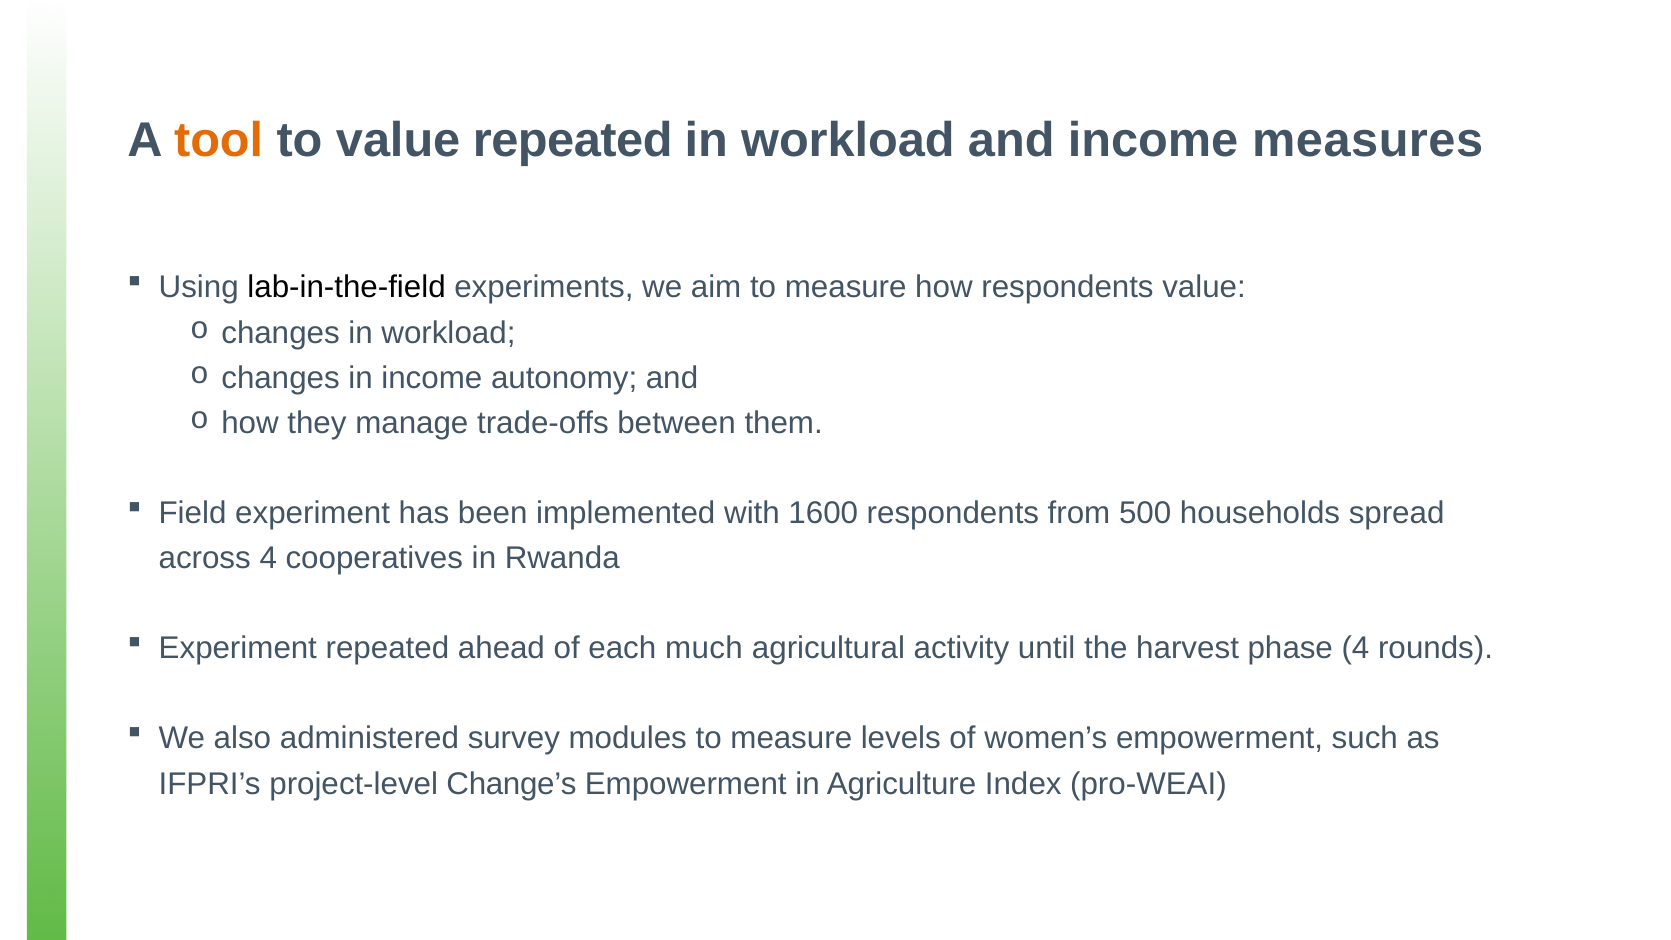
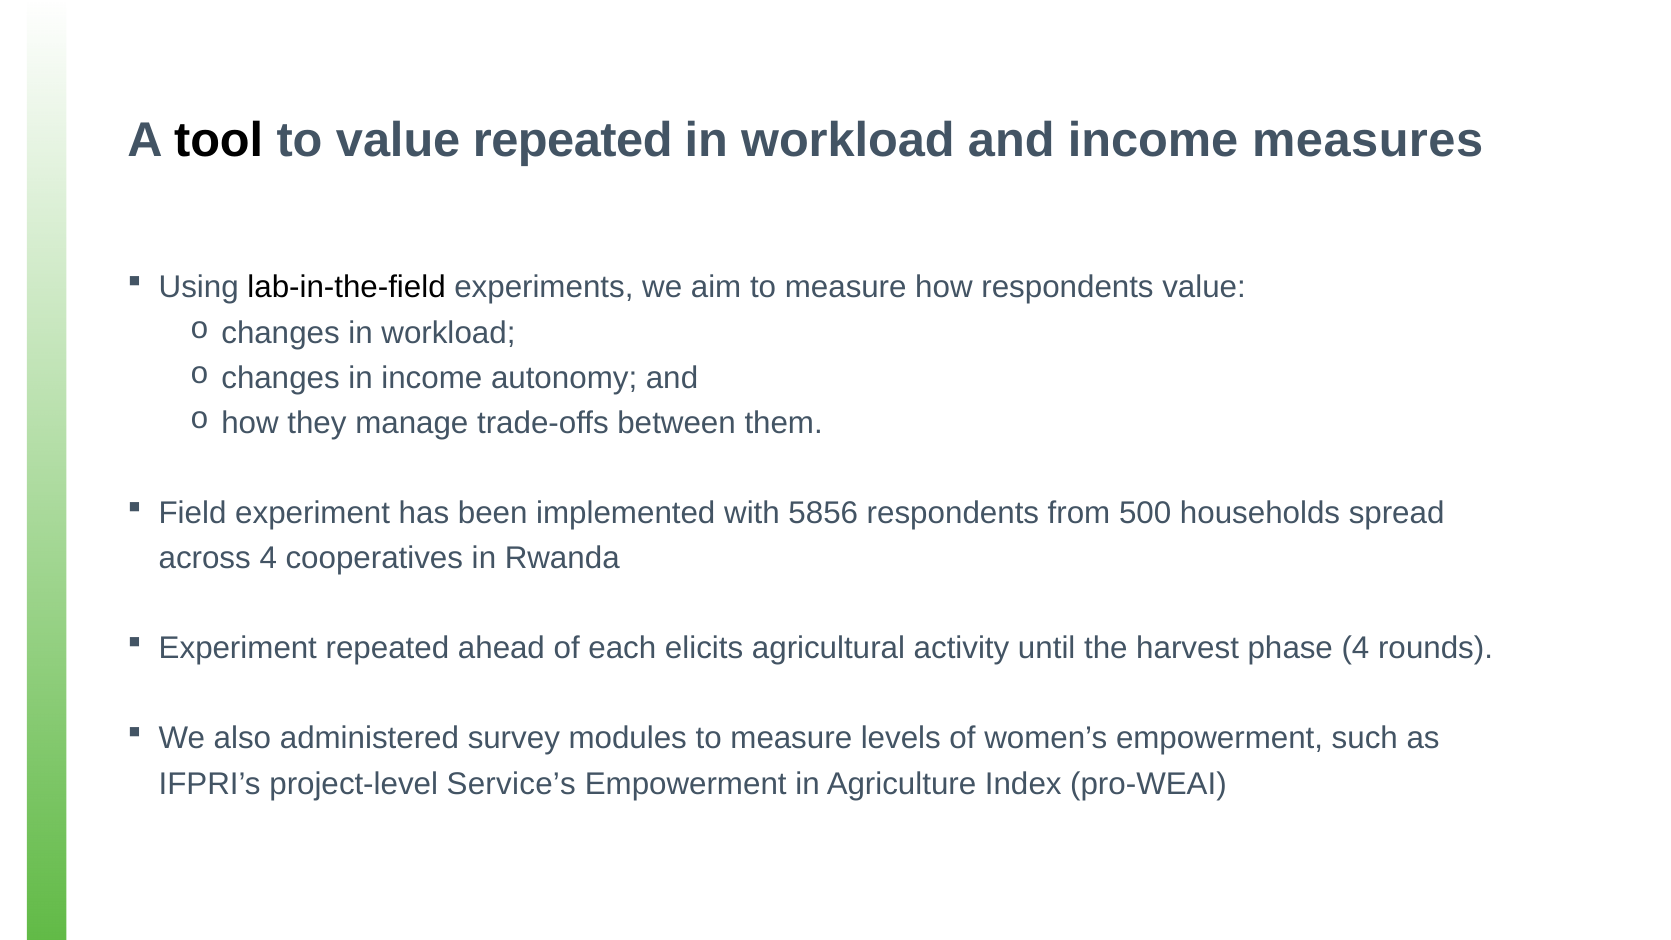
tool colour: orange -> black
1600: 1600 -> 5856
much: much -> elicits
Change’s: Change’s -> Service’s
